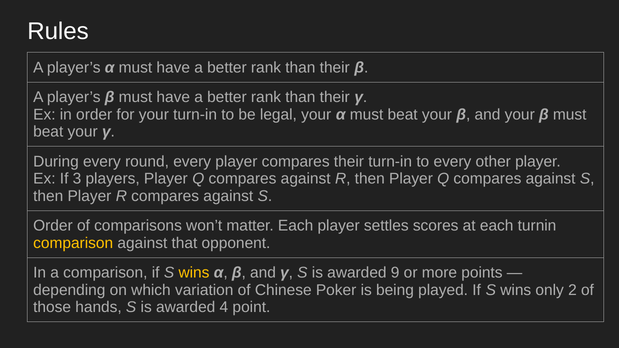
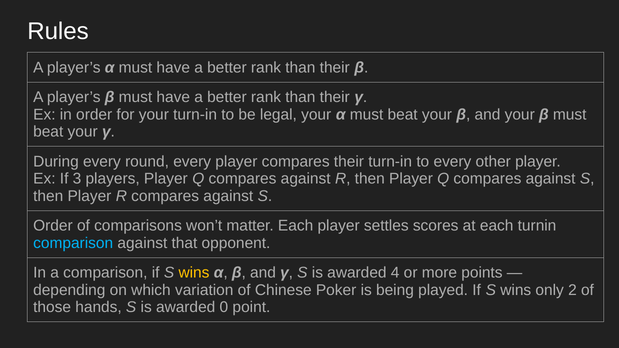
comparison at (73, 243) colour: yellow -> light blue
9: 9 -> 4
4: 4 -> 0
